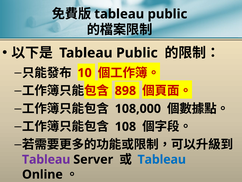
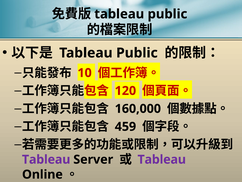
898: 898 -> 120
108,000: 108,000 -> 160,000
108: 108 -> 459
Tableau at (162, 159) colour: blue -> purple
